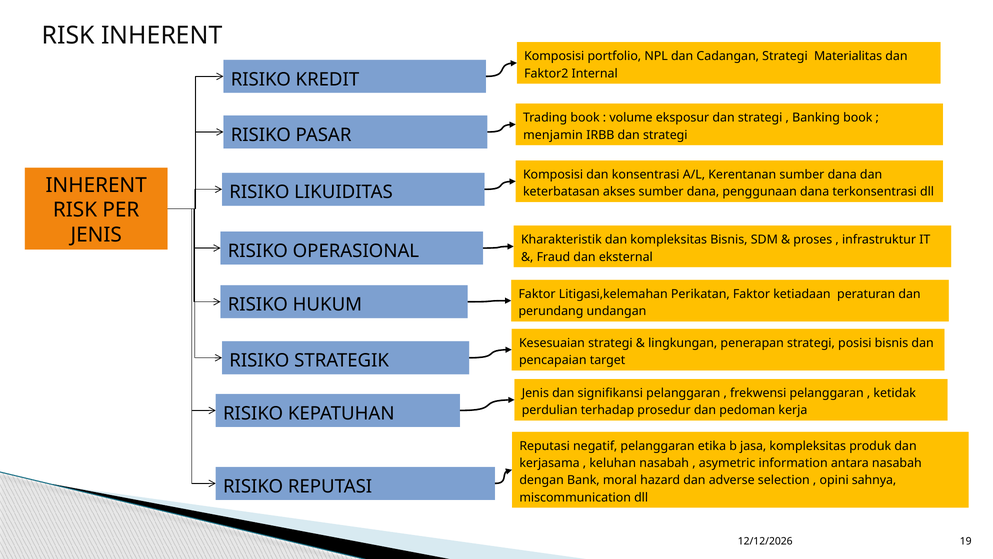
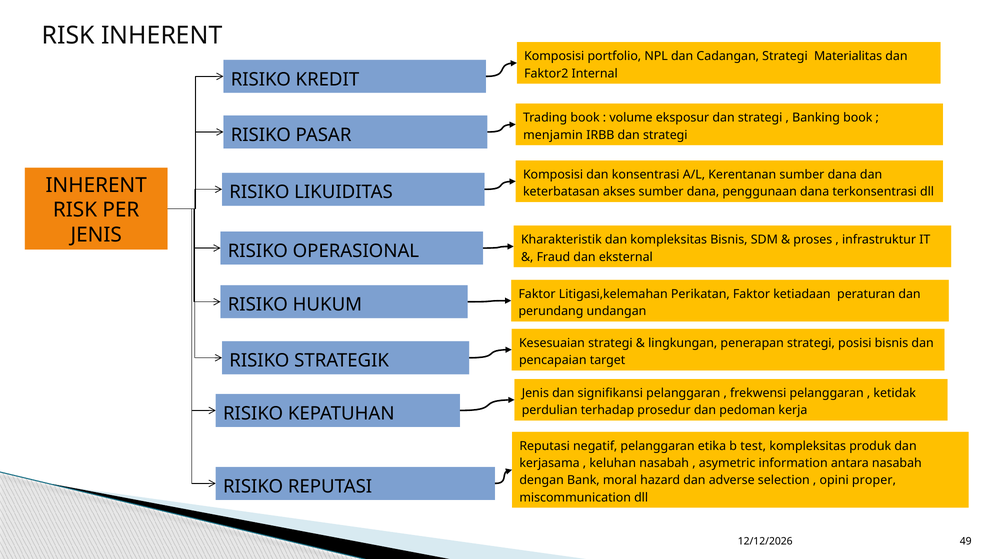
jasa: jasa -> test
sahnya: sahnya -> proper
19: 19 -> 49
